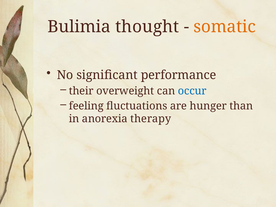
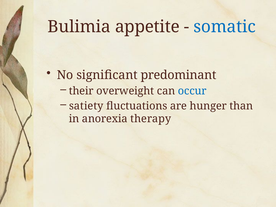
thought: thought -> appetite
somatic colour: orange -> blue
performance: performance -> predominant
feeling: feeling -> satiety
